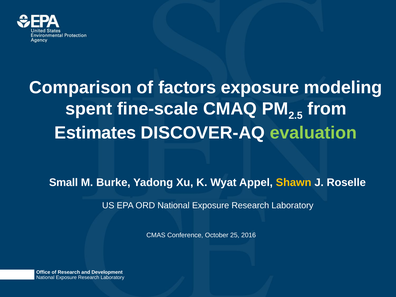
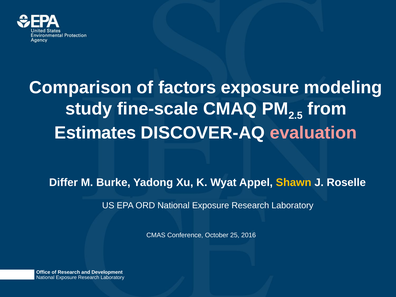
spent: spent -> study
evaluation colour: light green -> pink
Small: Small -> Differ
